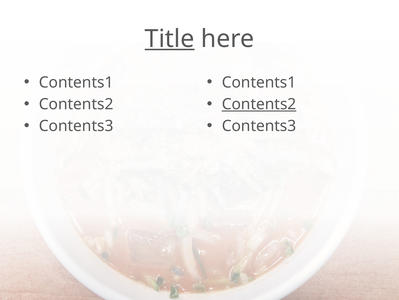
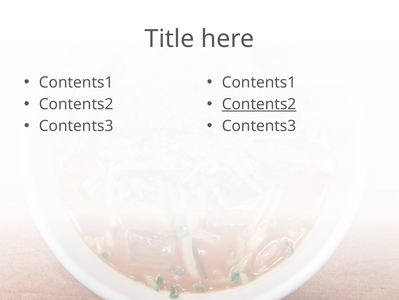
Title underline: present -> none
